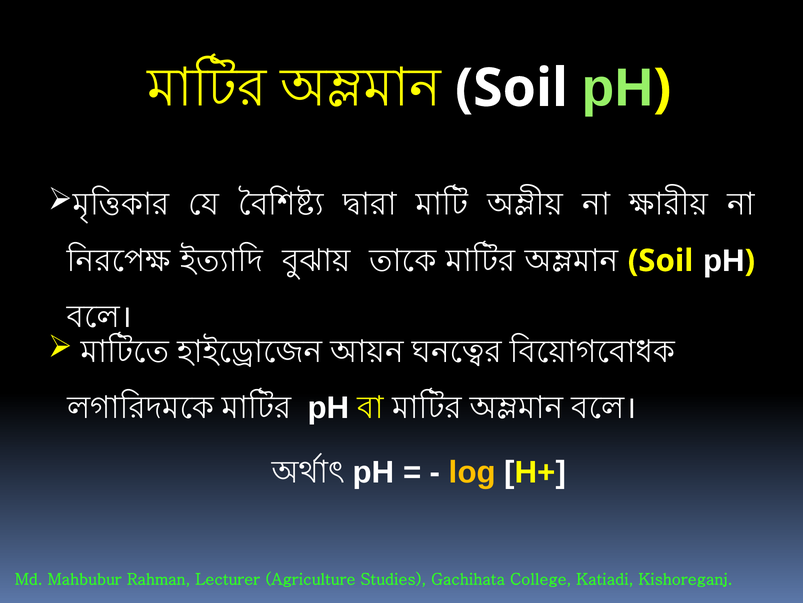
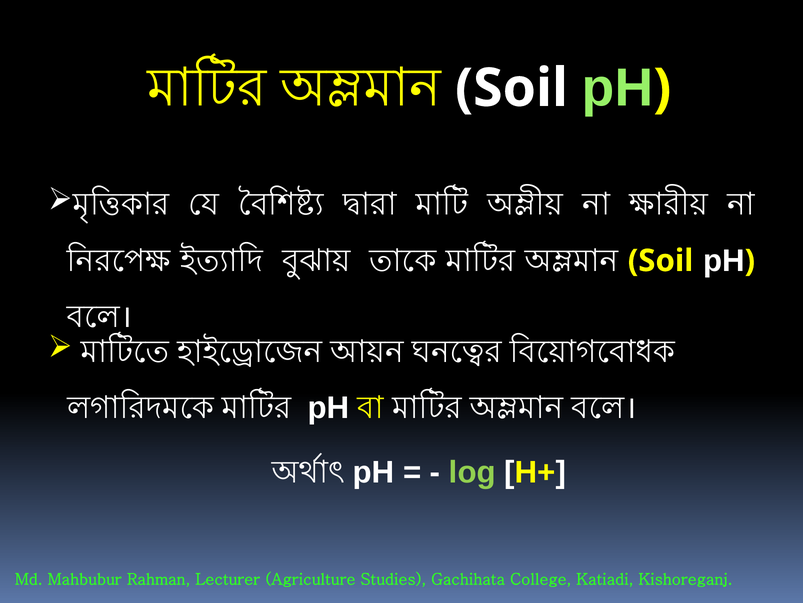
log colour: yellow -> light green
